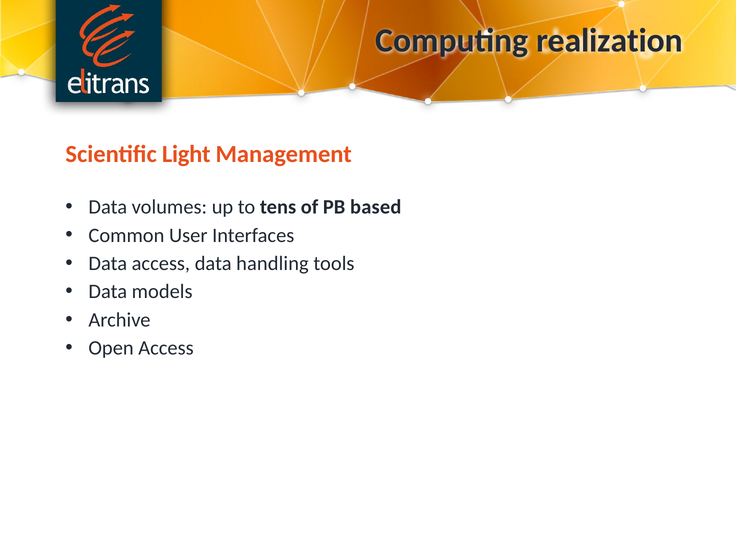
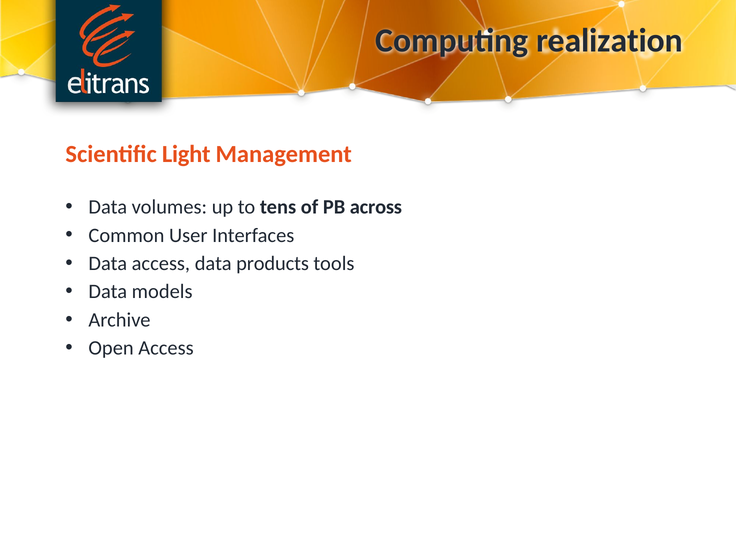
based: based -> across
handling: handling -> products
